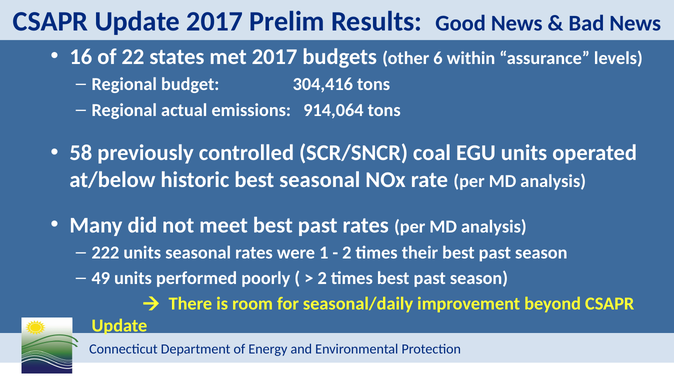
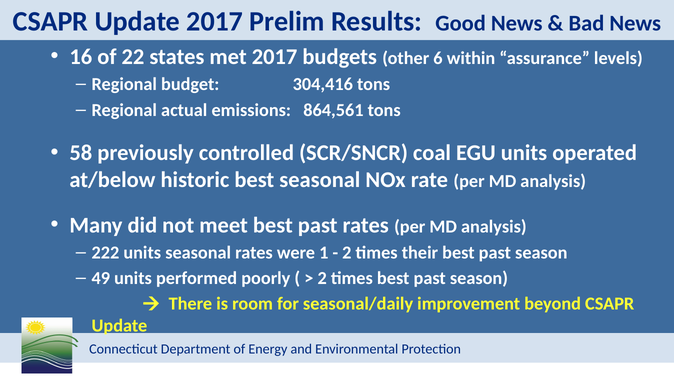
914,064: 914,064 -> 864,561
